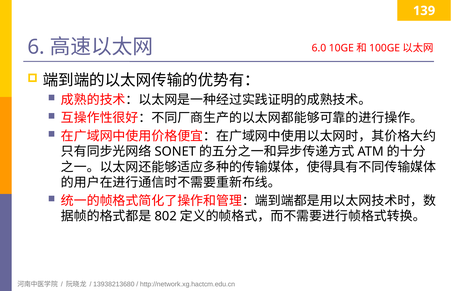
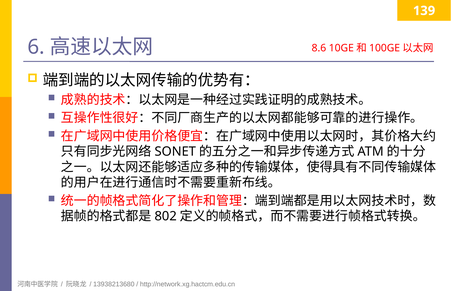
6.0: 6.0 -> 8.6
